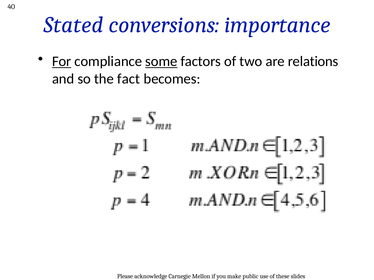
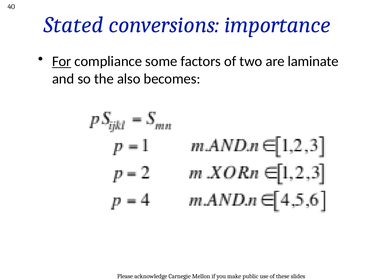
some underline: present -> none
relations: relations -> laminate
fact: fact -> also
